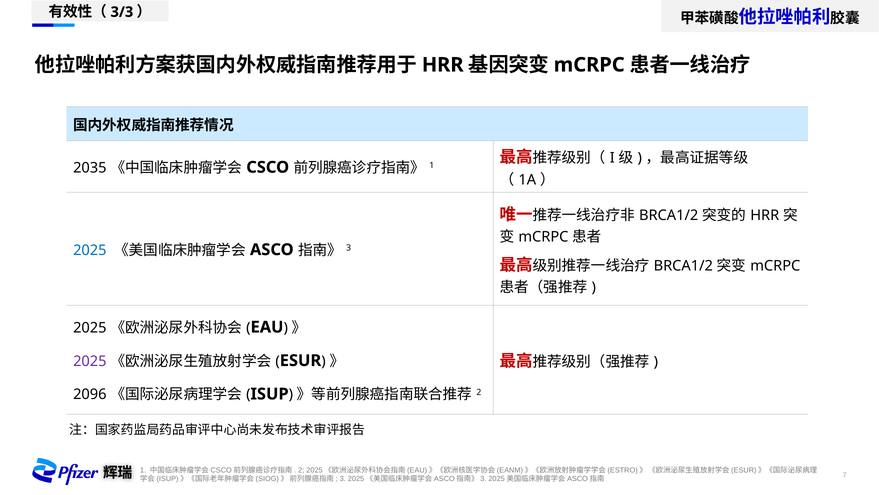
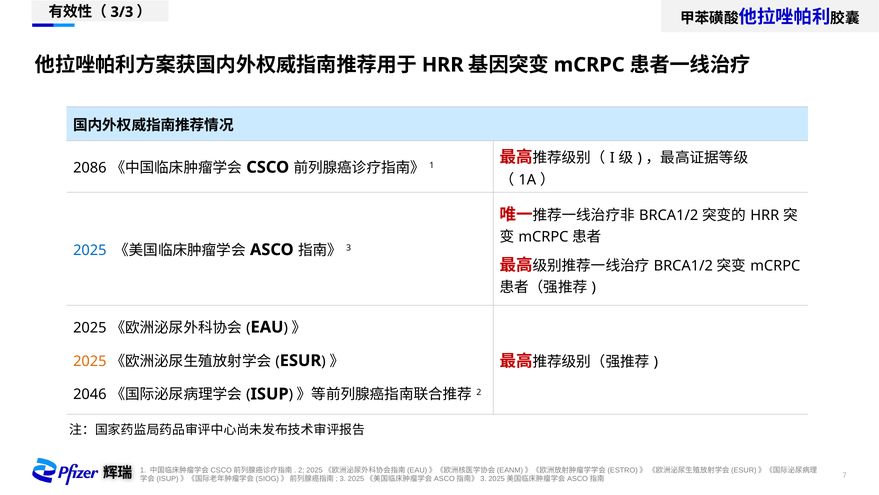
2035: 2035 -> 2086
2025 at (90, 361) colour: purple -> orange
2096: 2096 -> 2046
